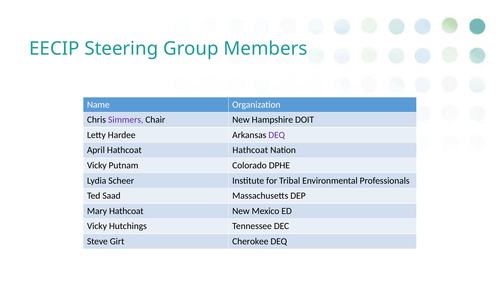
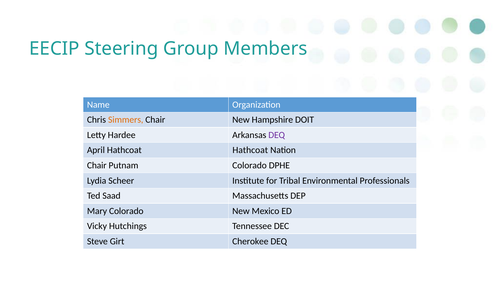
Simmers colour: purple -> orange
Vicky at (97, 166): Vicky -> Chair
Mary Hathcoat: Hathcoat -> Colorado
